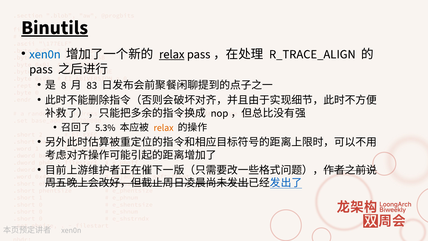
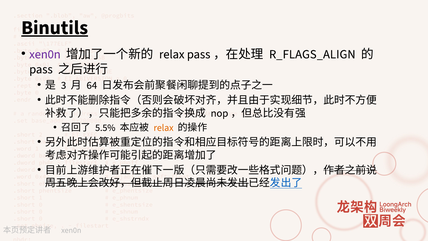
xen0n at (45, 54) colour: blue -> purple
relax at (172, 54) underline: present -> none
R_TRACE_ALIGN: R_TRACE_ALIGN -> R_FLAGS_ALIGN
8: 8 -> 3
83: 83 -> 64
5.3%: 5.3% -> 5.5%
